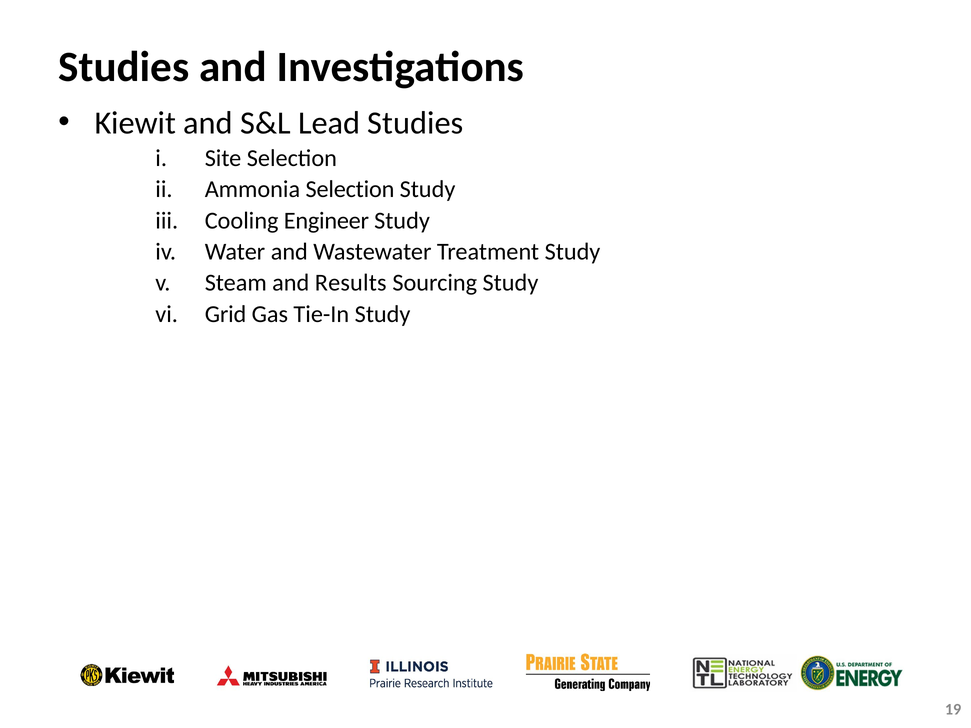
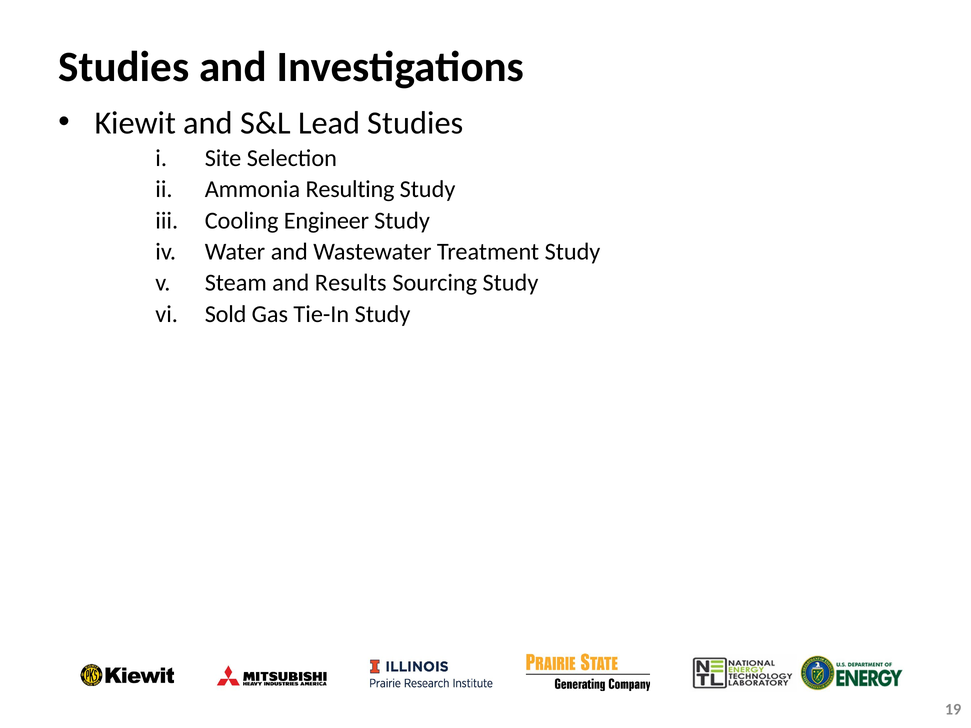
Ammonia Selection: Selection -> Resulting
Grid: Grid -> Sold
